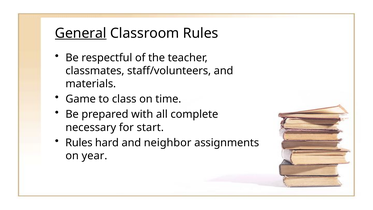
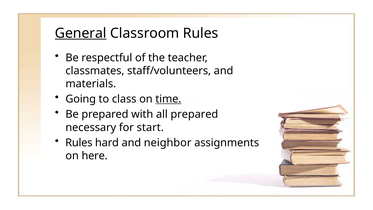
Game: Game -> Going
time underline: none -> present
all complete: complete -> prepared
year: year -> here
